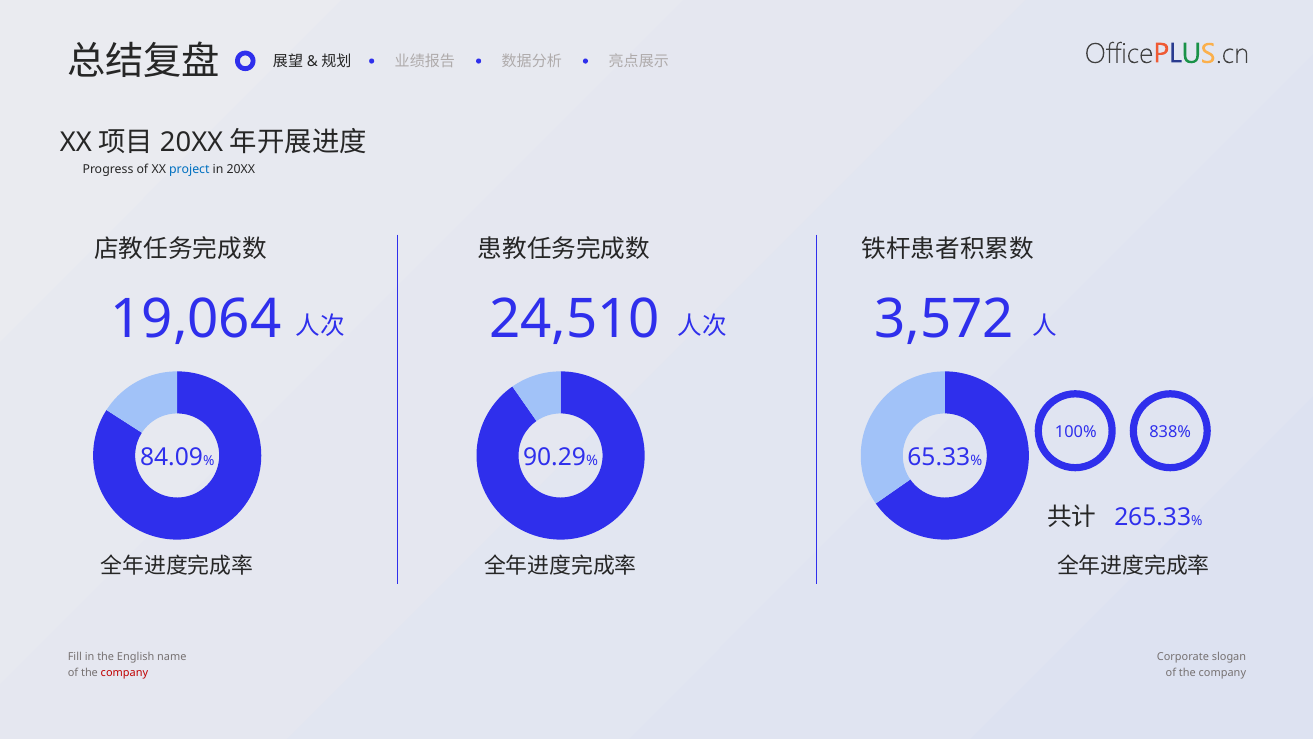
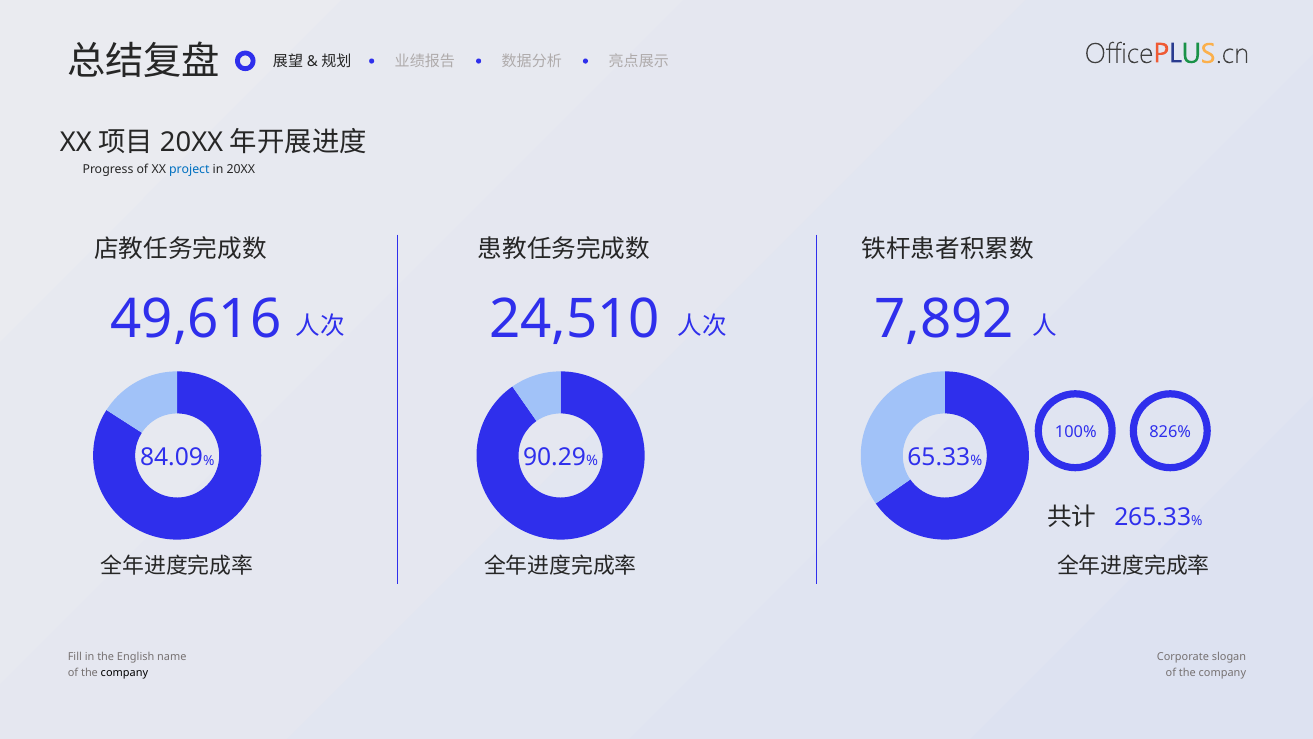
19,064: 19,064 -> 49,616
3,572: 3,572 -> 7,892
838%: 838% -> 826%
company at (124, 672) colour: red -> black
